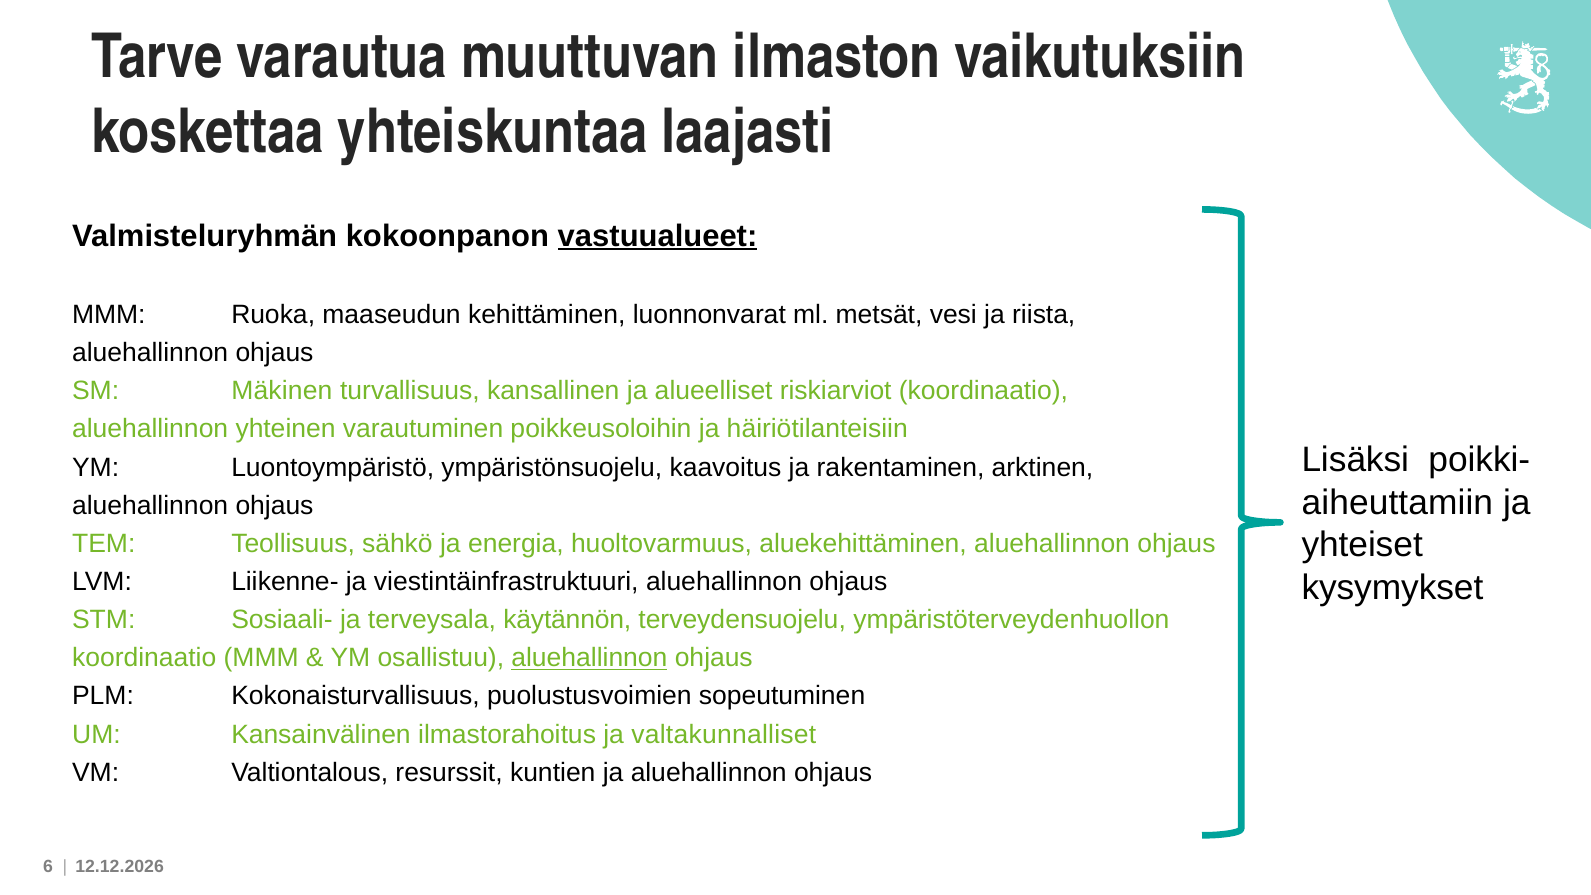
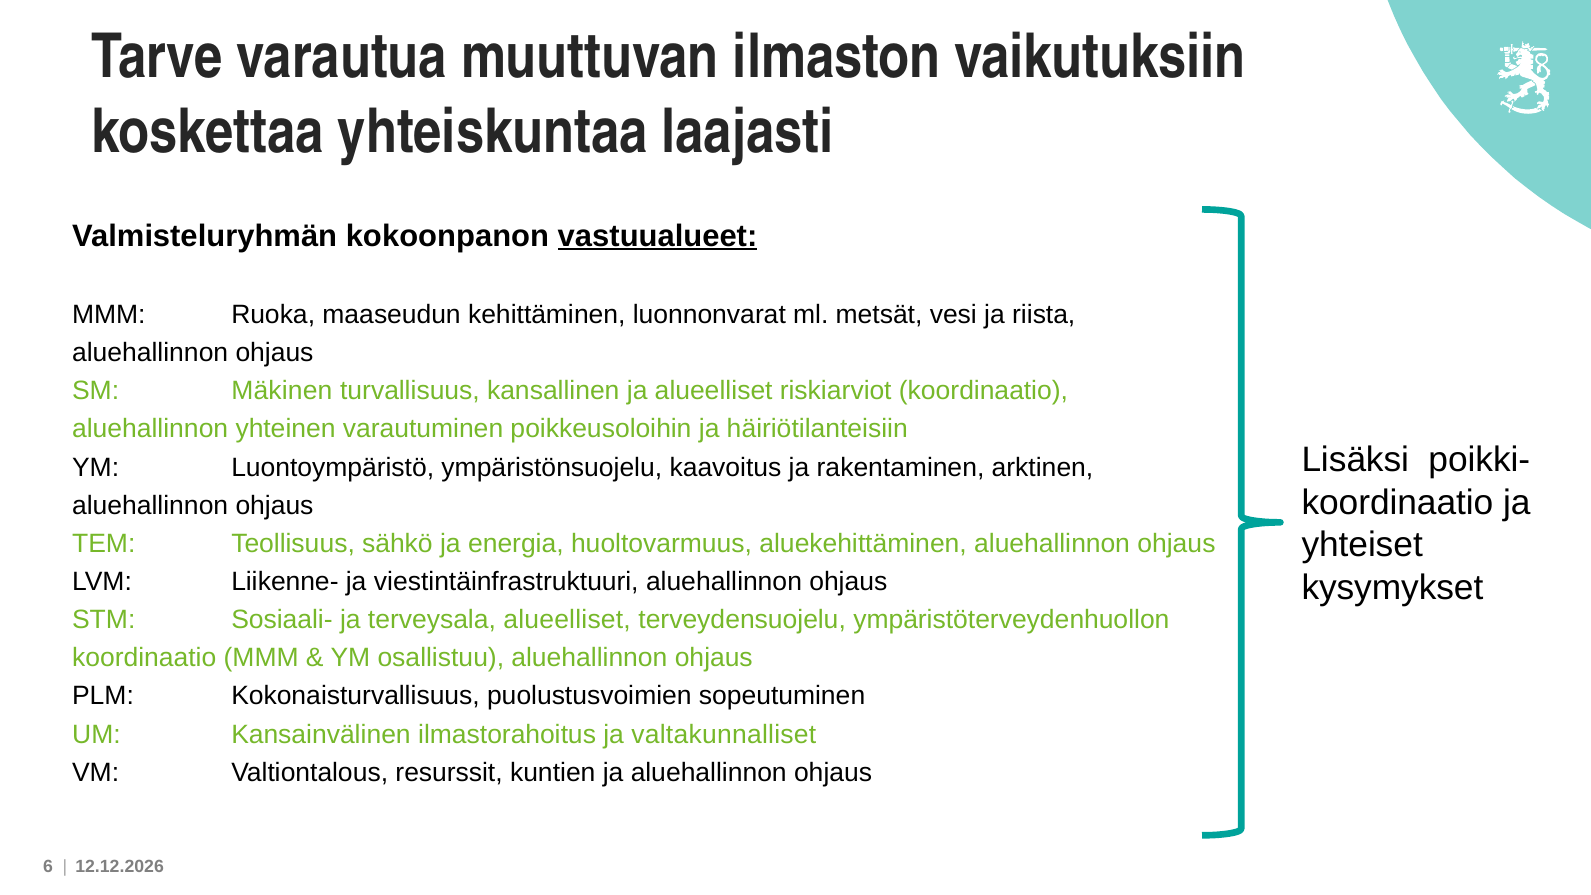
aiheuttamiin at (1397, 503): aiheuttamiin -> koordinaatio
terveysala käytännön: käytännön -> alueelliset
aluehallinnon at (589, 658) underline: present -> none
